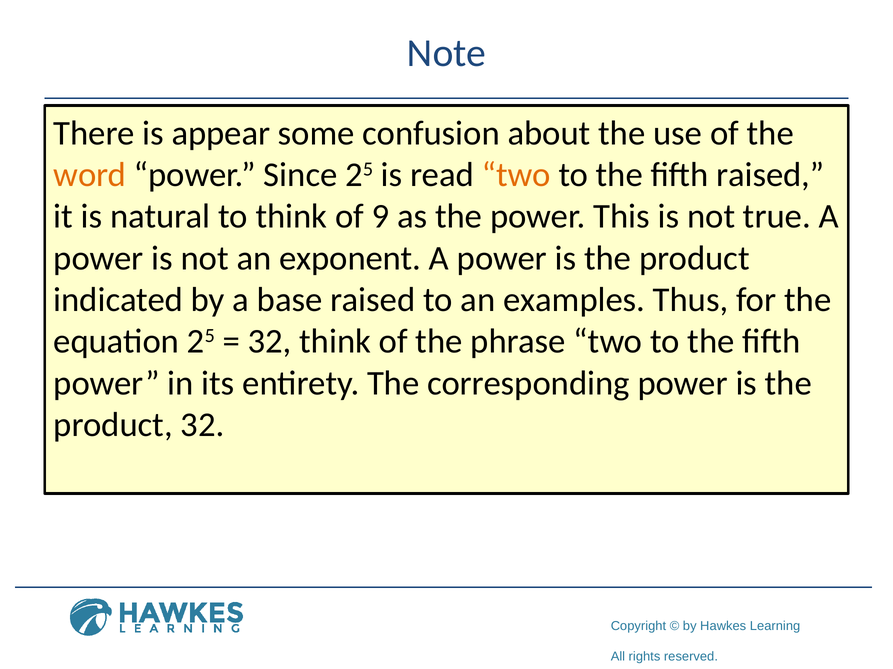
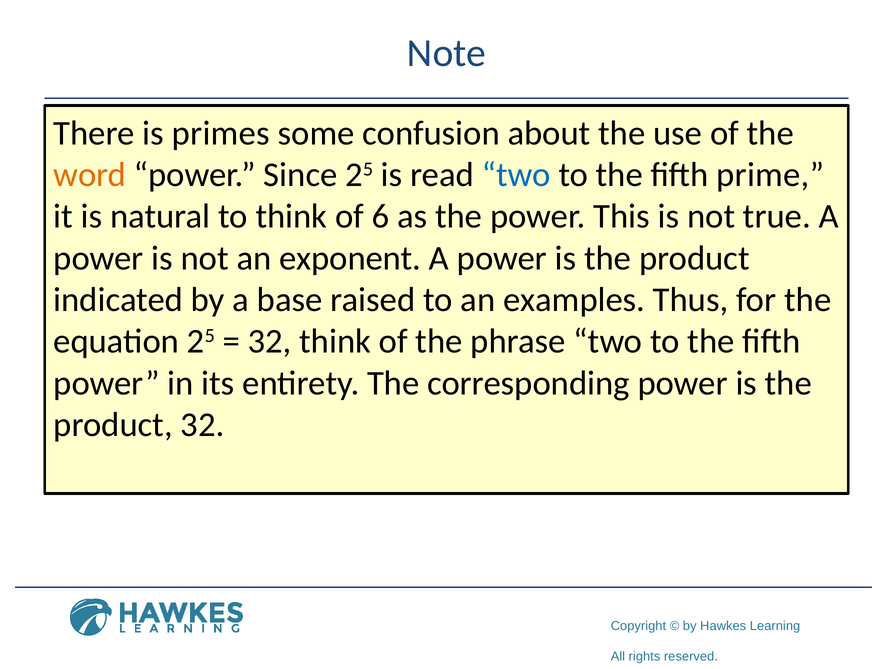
appear: appear -> primes
two at (516, 175) colour: orange -> blue
fifth raised: raised -> prime
9: 9 -> 6
